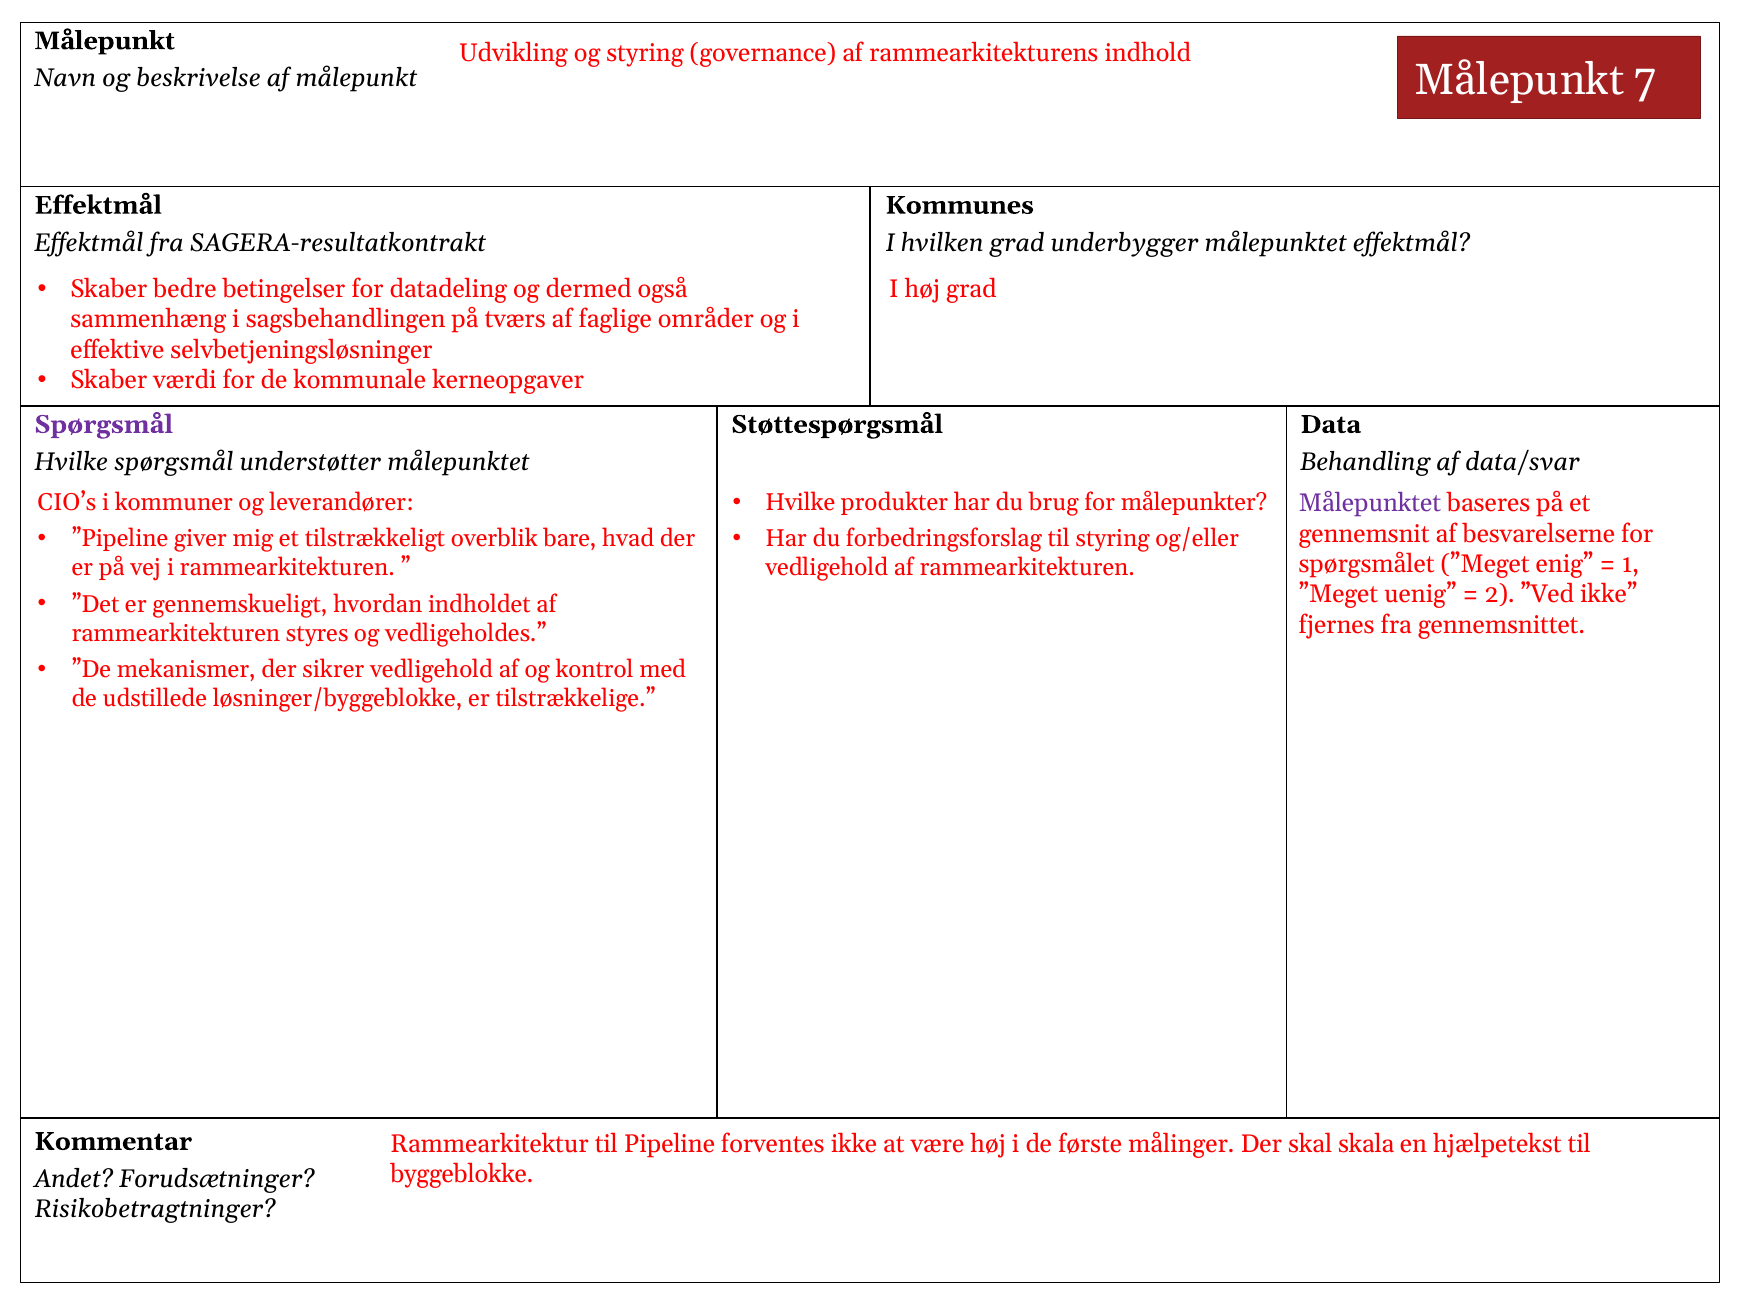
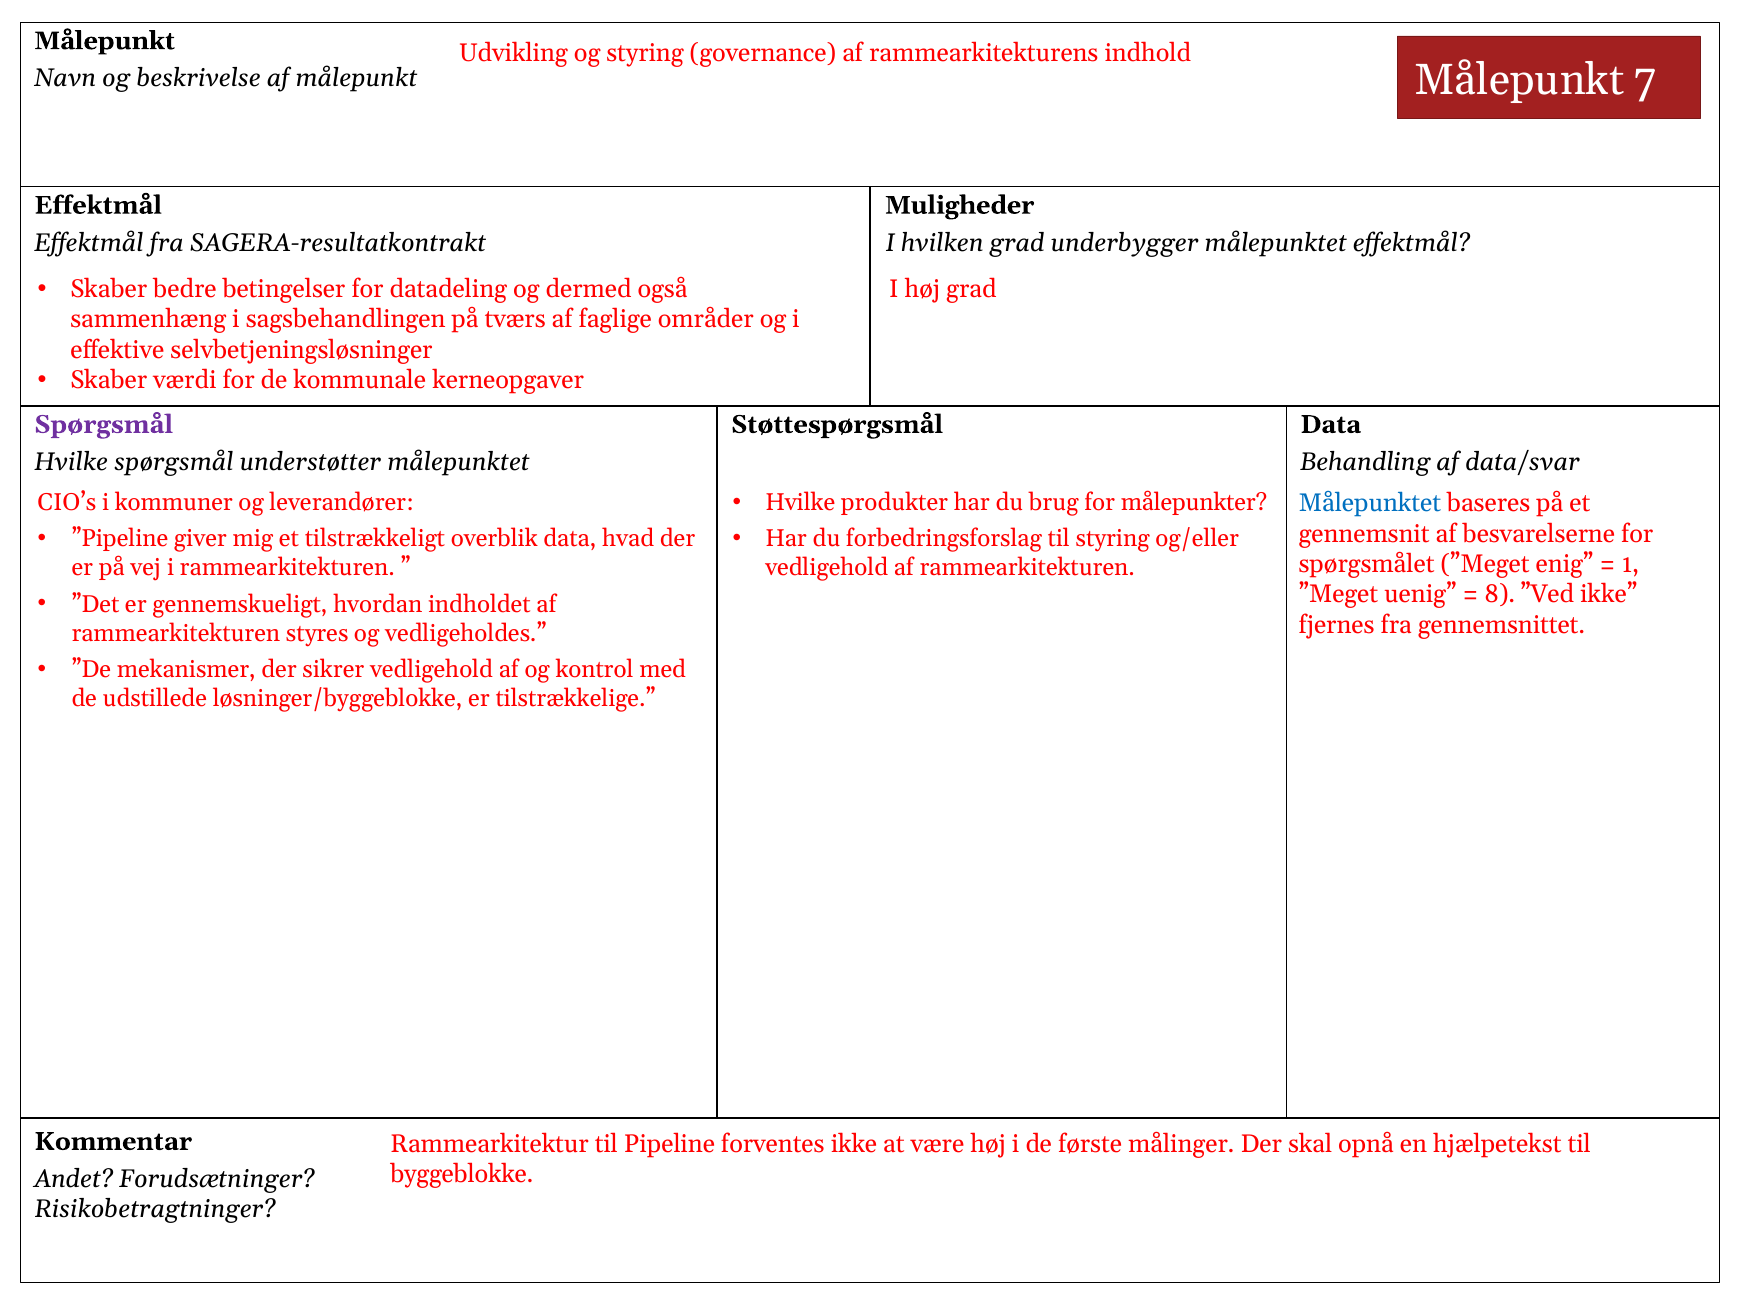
Kommunes: Kommunes -> Muligheder
Målepunktet at (1370, 503) colour: purple -> blue
overblik bare: bare -> data
2: 2 -> 8
skala: skala -> opnå
